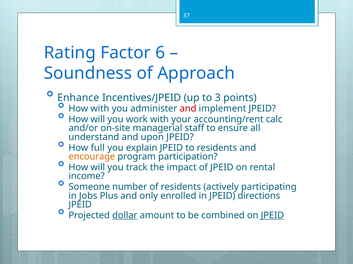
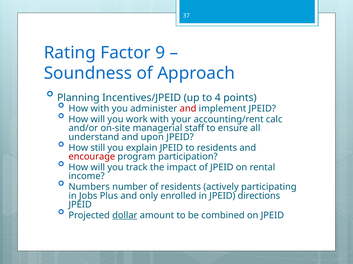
6: 6 -> 9
Enhance: Enhance -> Planning
3: 3 -> 4
full: full -> still
encourage colour: orange -> red
Someone: Someone -> Numbers
JPEID at (272, 216) underline: present -> none
